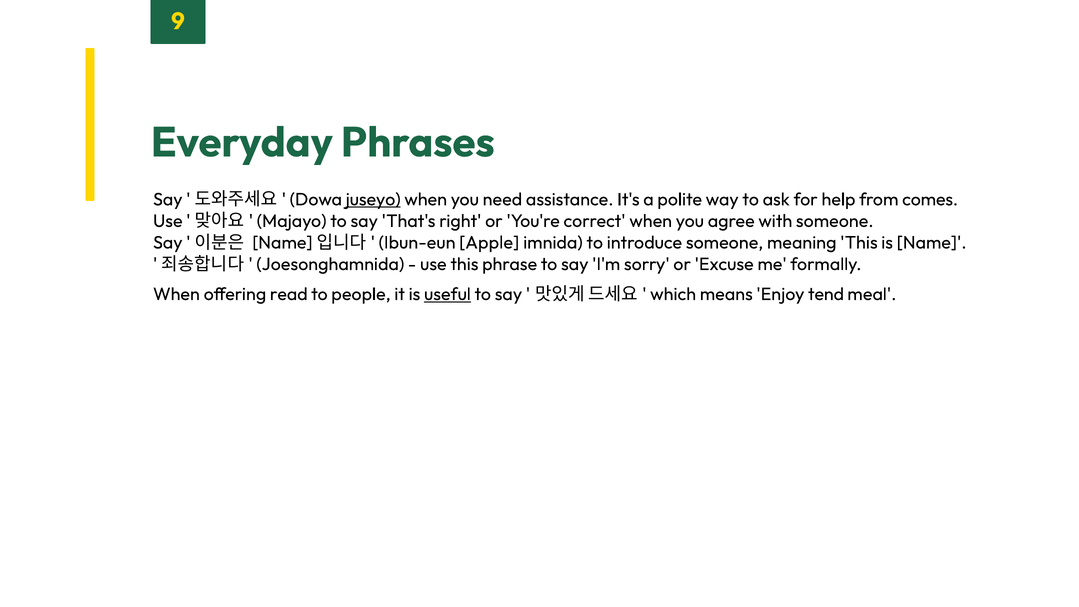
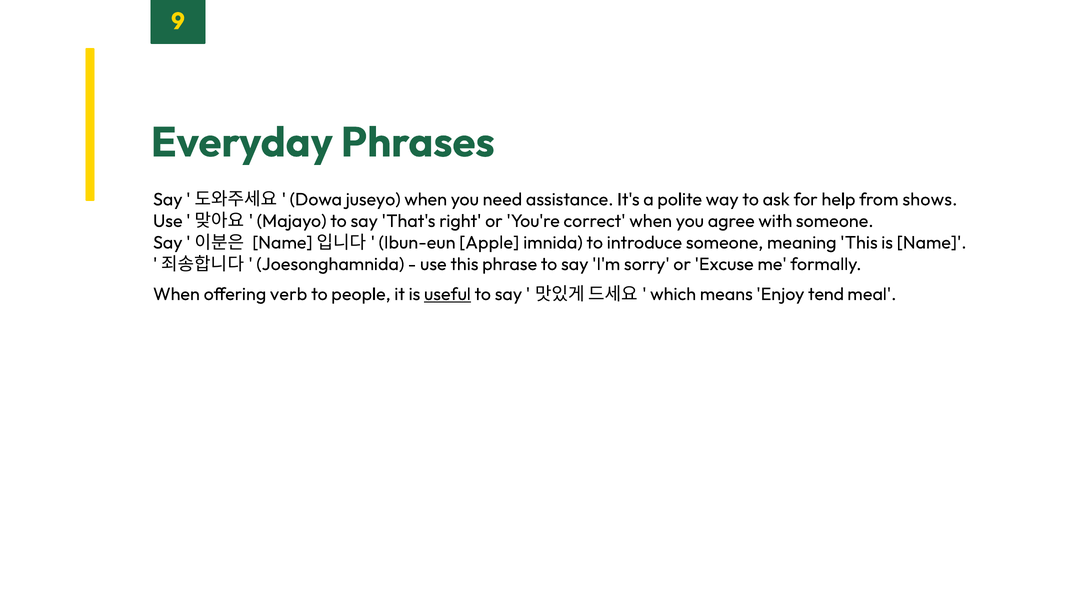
juseyo underline: present -> none
comes: comes -> shows
read: read -> verb
